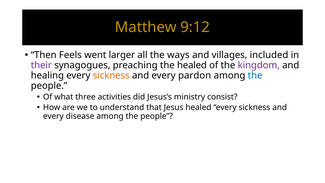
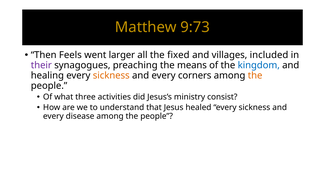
9:12: 9:12 -> 9:73
ways: ways -> fixed
the healed: healed -> means
kingdom colour: purple -> blue
pardon: pardon -> corners
the at (255, 75) colour: blue -> orange
